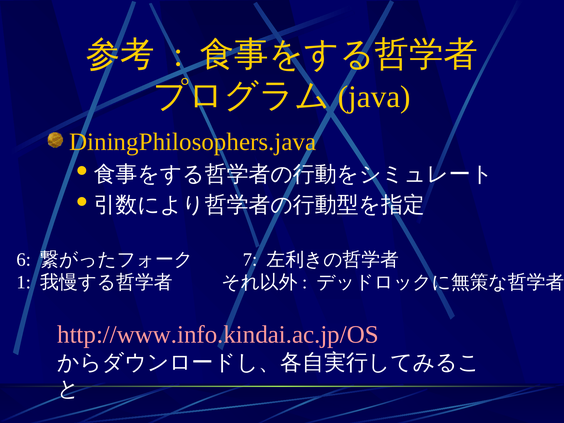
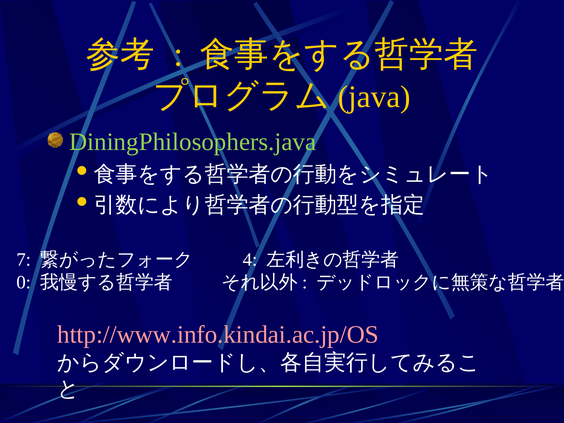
DiningPhilosophers.java colour: yellow -> light green
6: 6 -> 7
7: 7 -> 4
1: 1 -> 0
